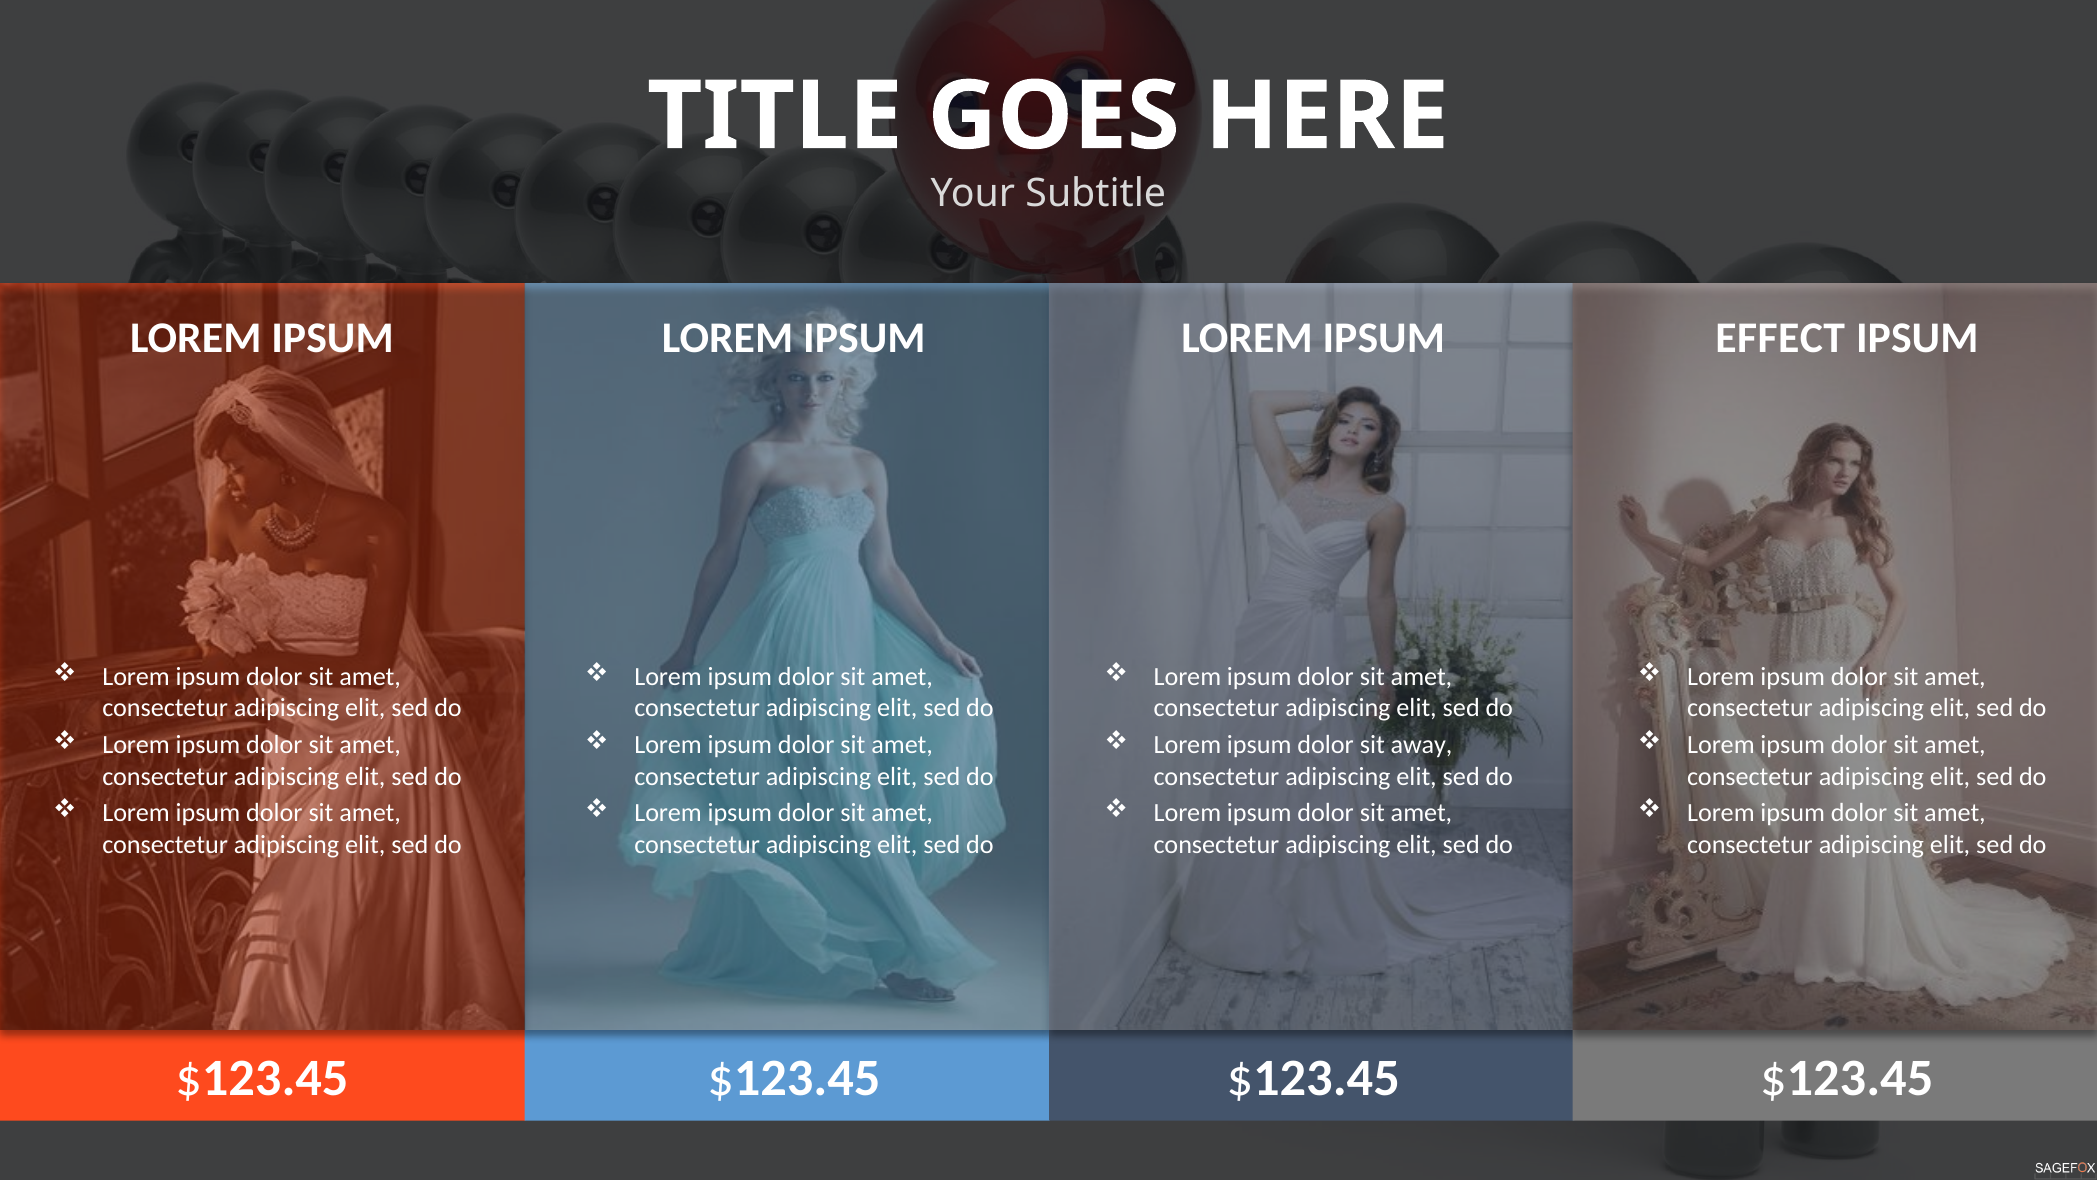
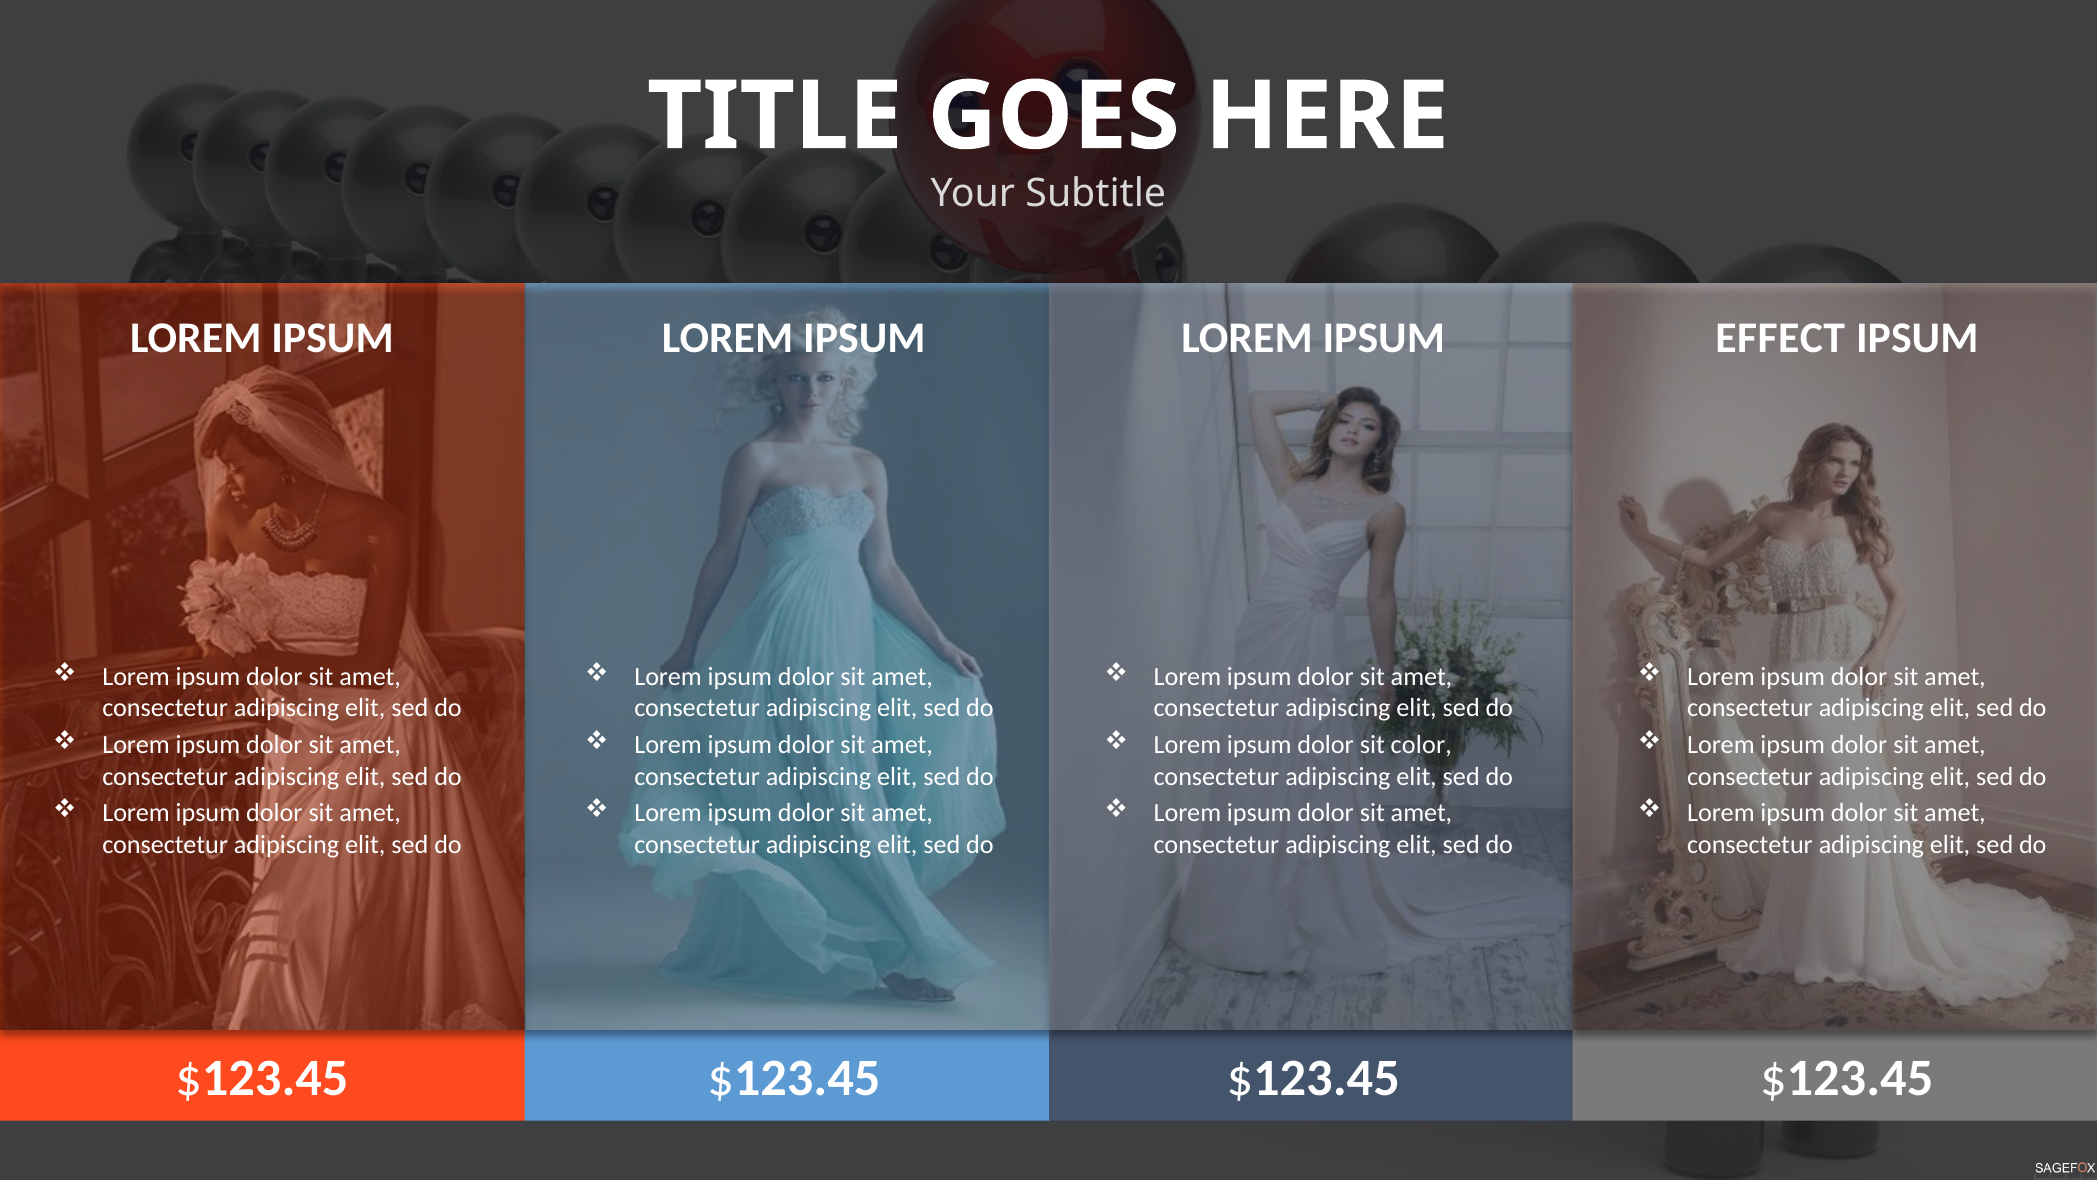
away: away -> color
